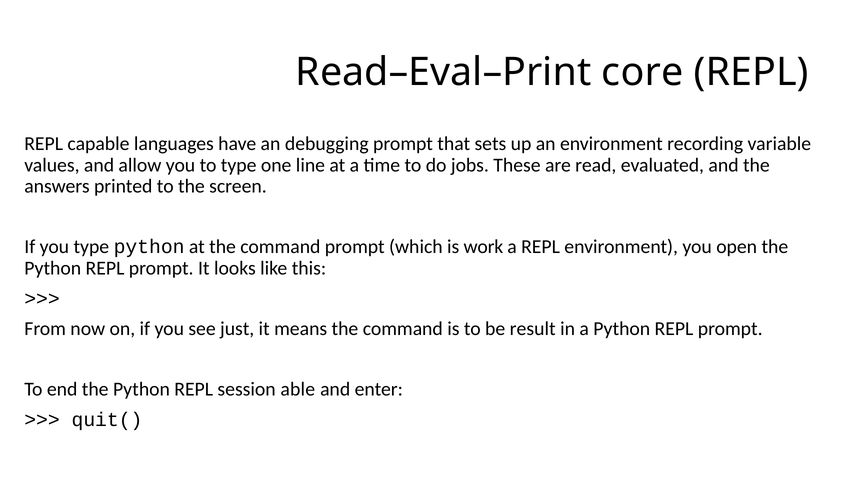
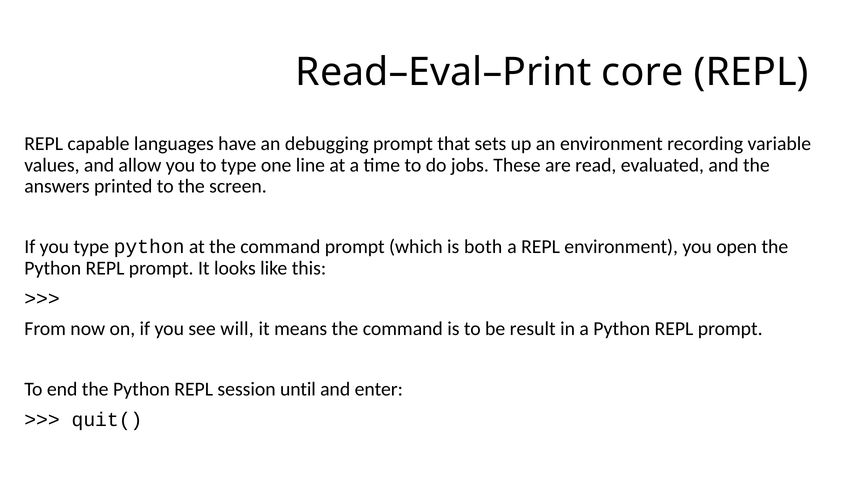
work: work -> both
just: just -> will
able: able -> until
